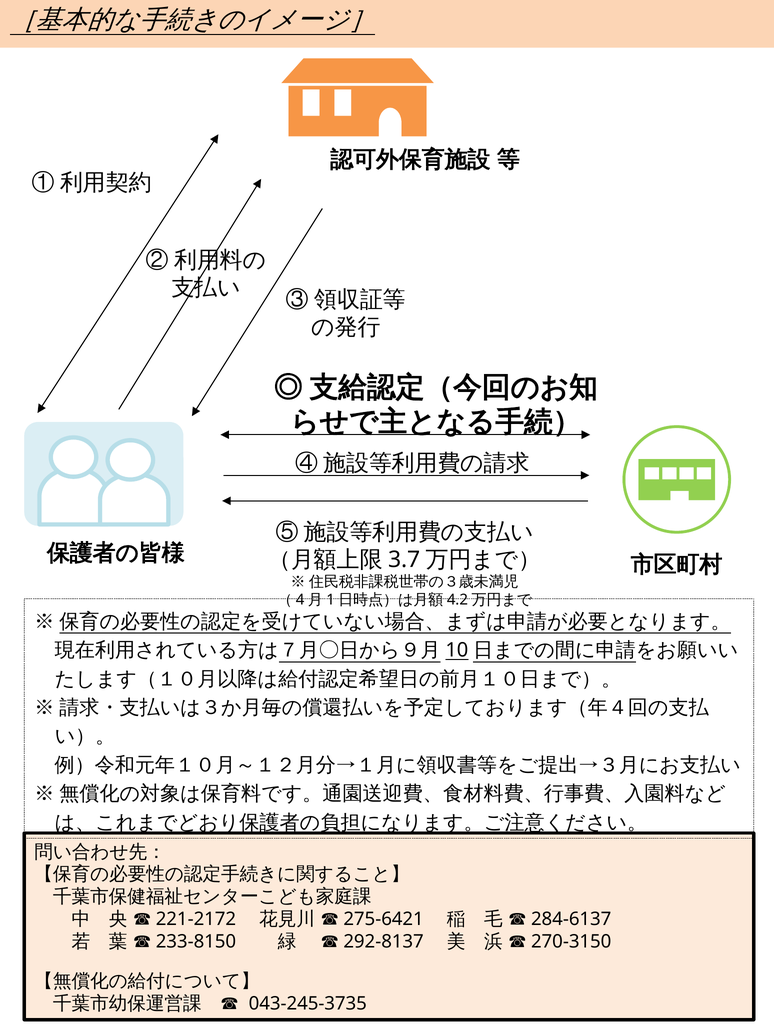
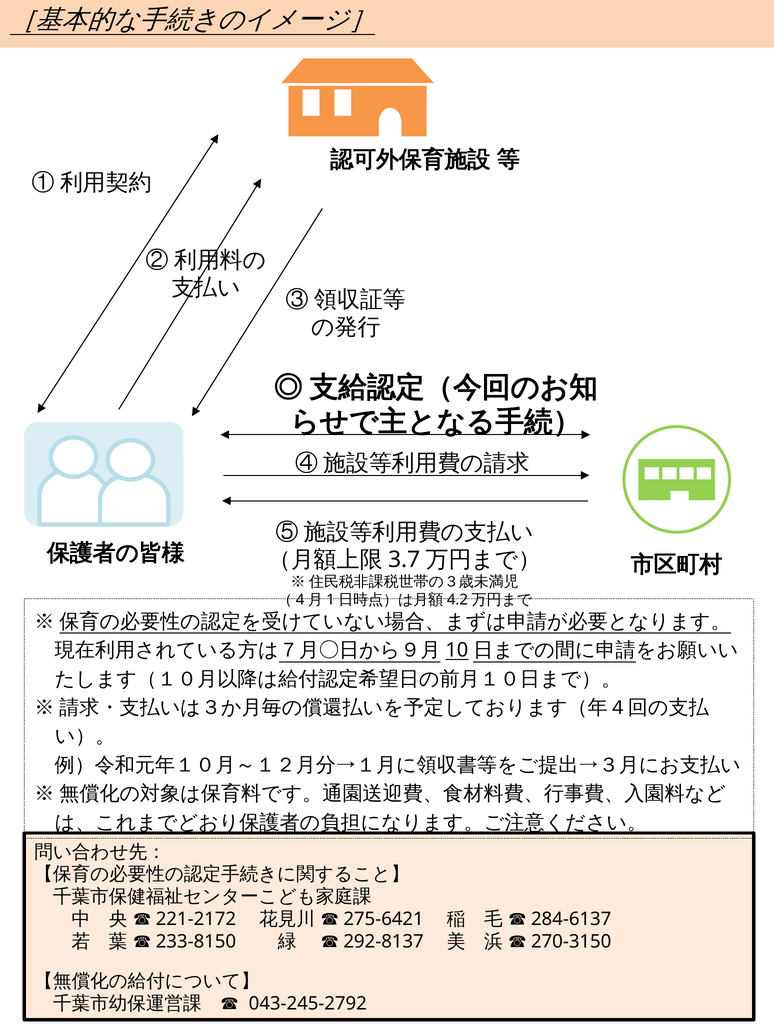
043‐245‐3735: 043‐245‐3735 -> 043‐245‐2792
